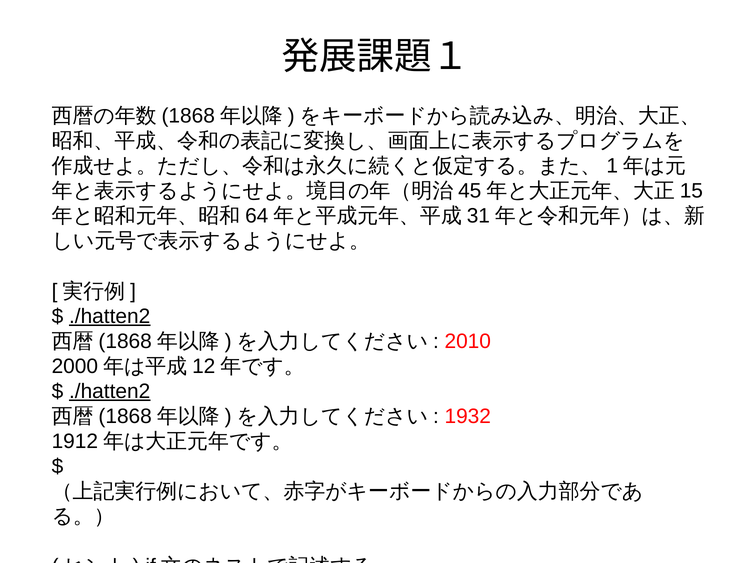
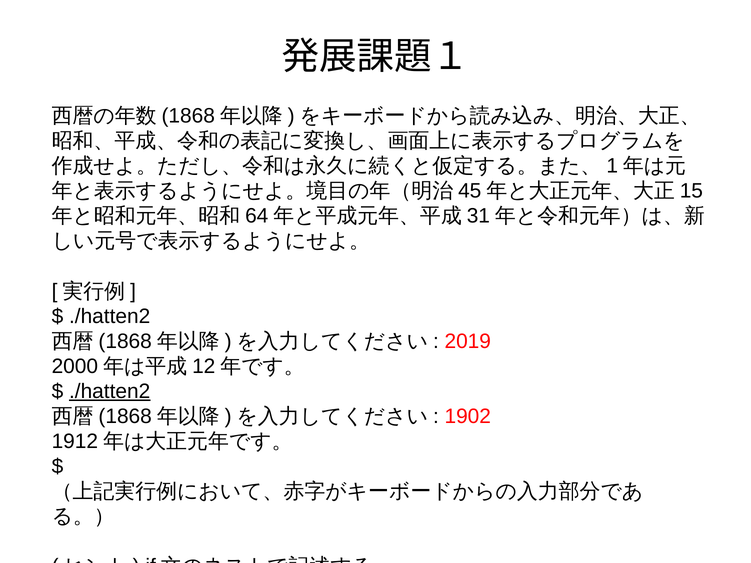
./hatten2 at (110, 316) underline: present -> none
2010: 2010 -> 2019
1932: 1932 -> 1902
